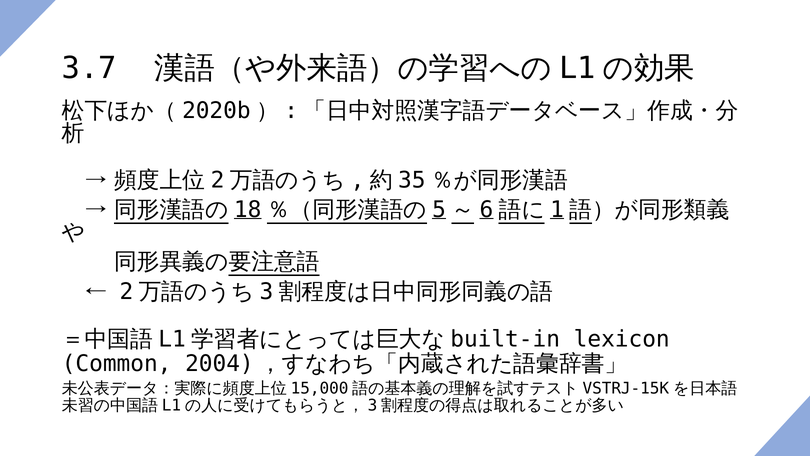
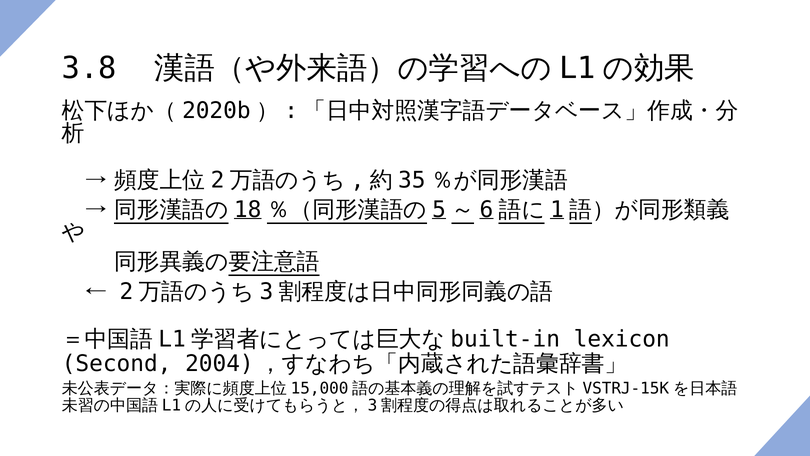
3.7: 3.7 -> 3.8
Common: Common -> Second
